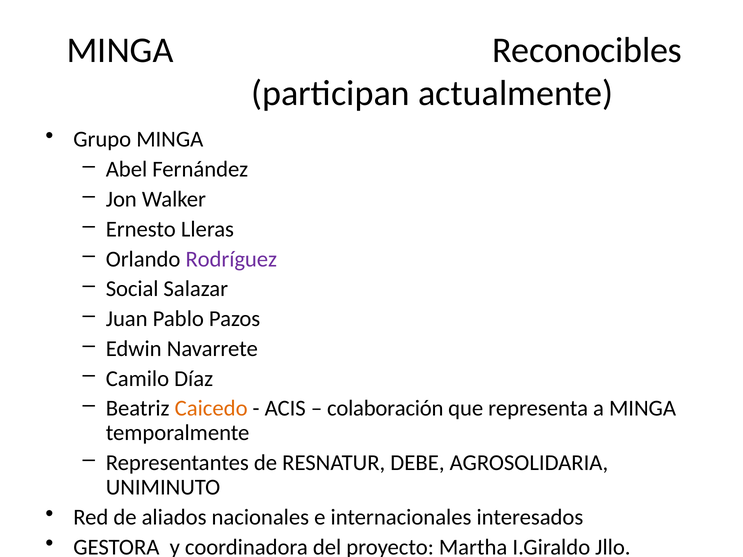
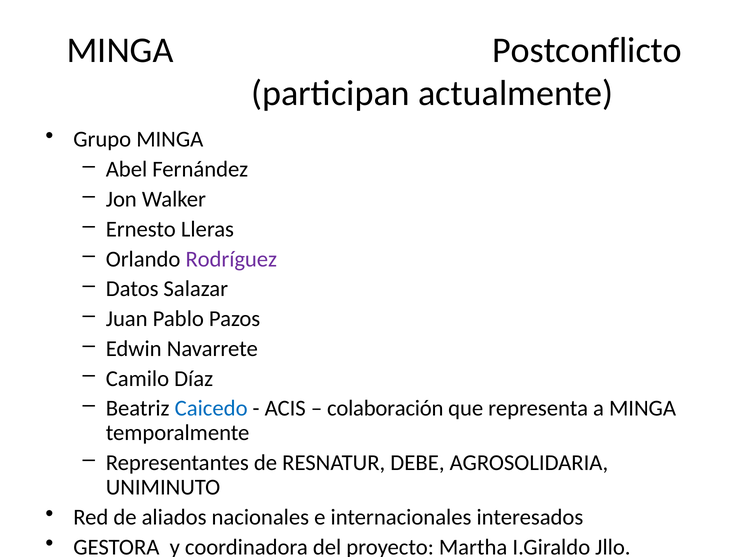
Reconocibles: Reconocibles -> Postconflicto
Social: Social -> Datos
Caicedo colour: orange -> blue
